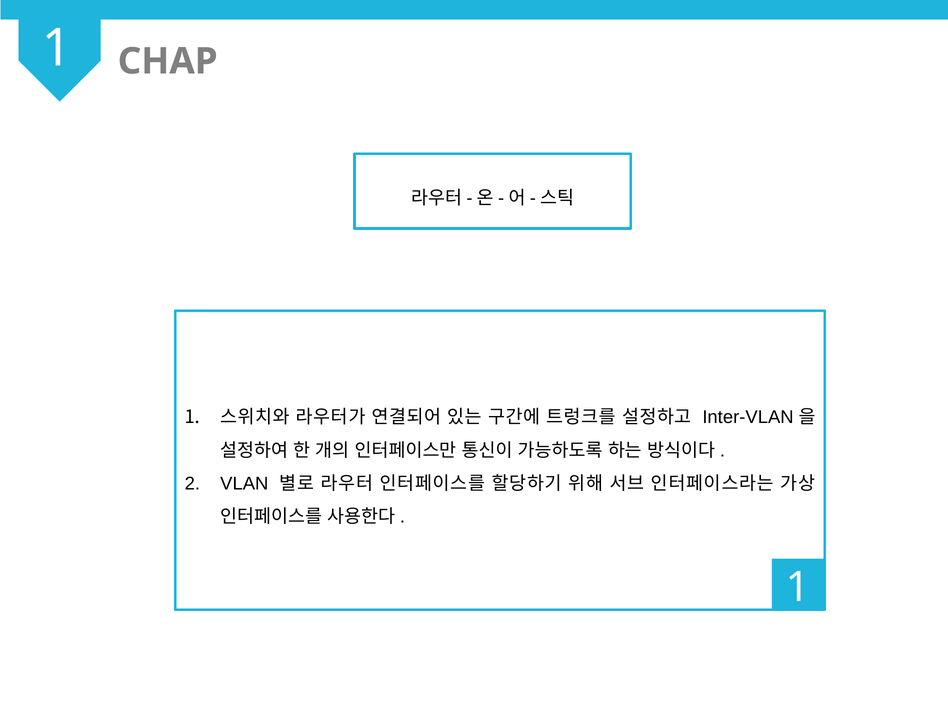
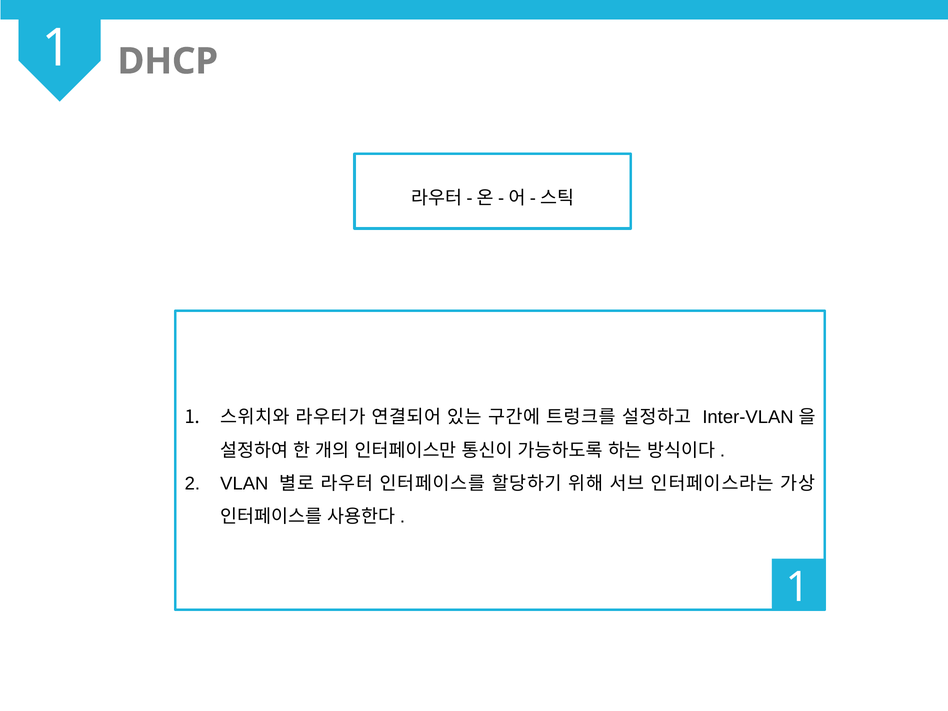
CHAP: CHAP -> DHCP
